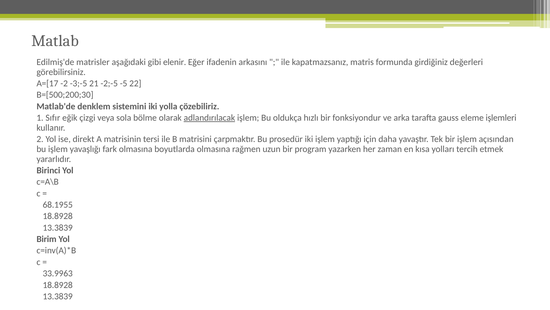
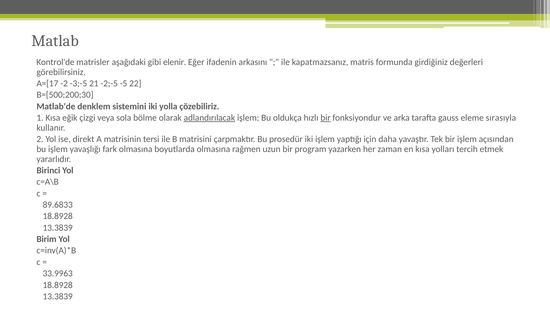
Edilmiş'de: Edilmiş'de -> Kontrol'de
1 Sıfır: Sıfır -> Kısa
bir at (326, 118) underline: none -> present
işlemleri: işlemleri -> sırasıyla
68.1955: 68.1955 -> 89.6833
